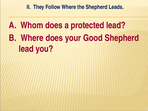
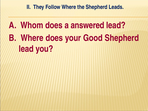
protected: protected -> answered
